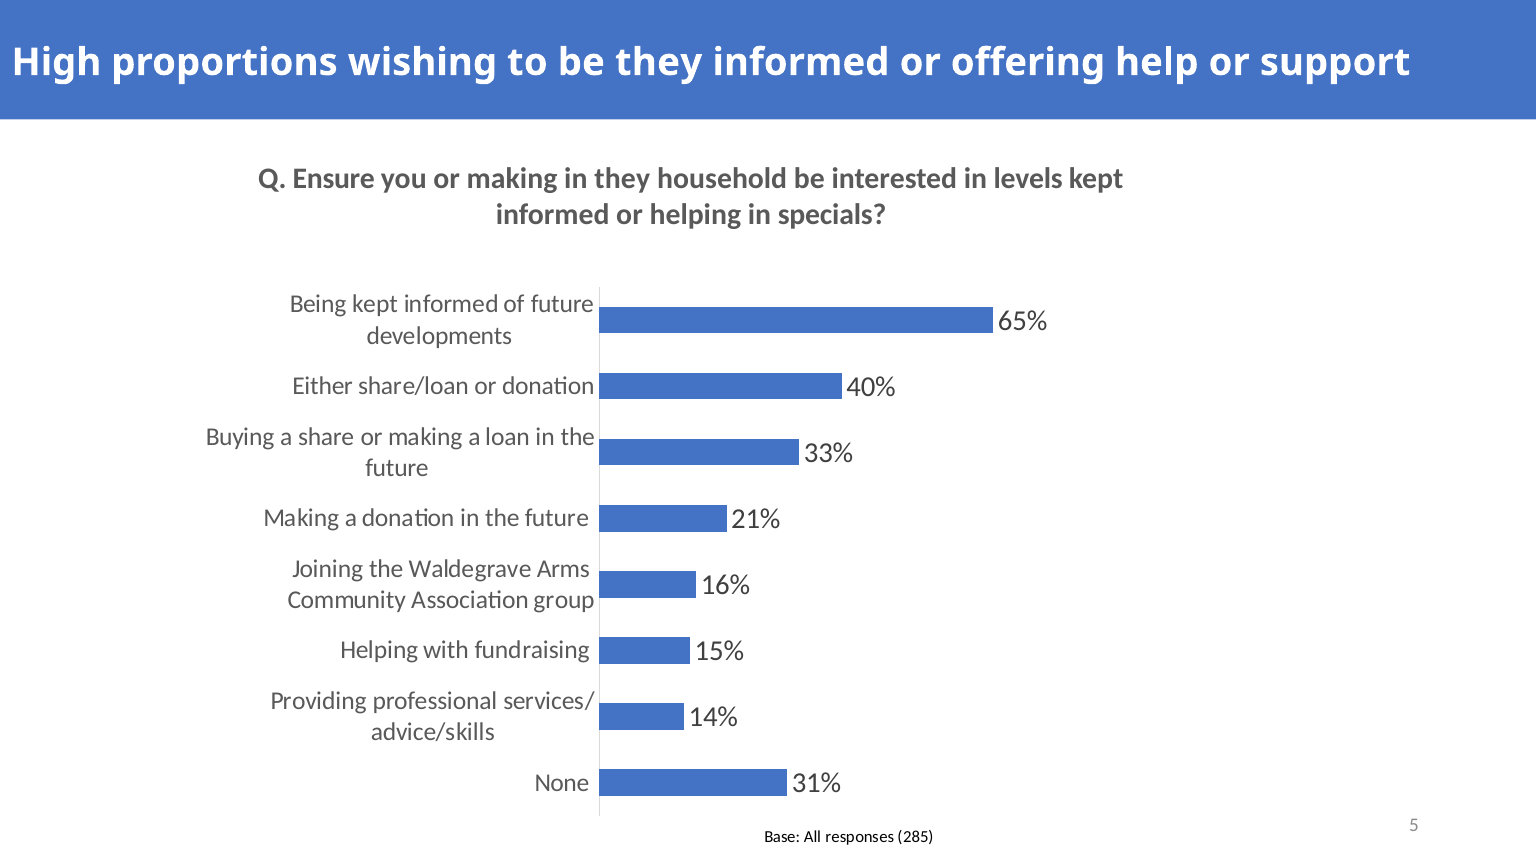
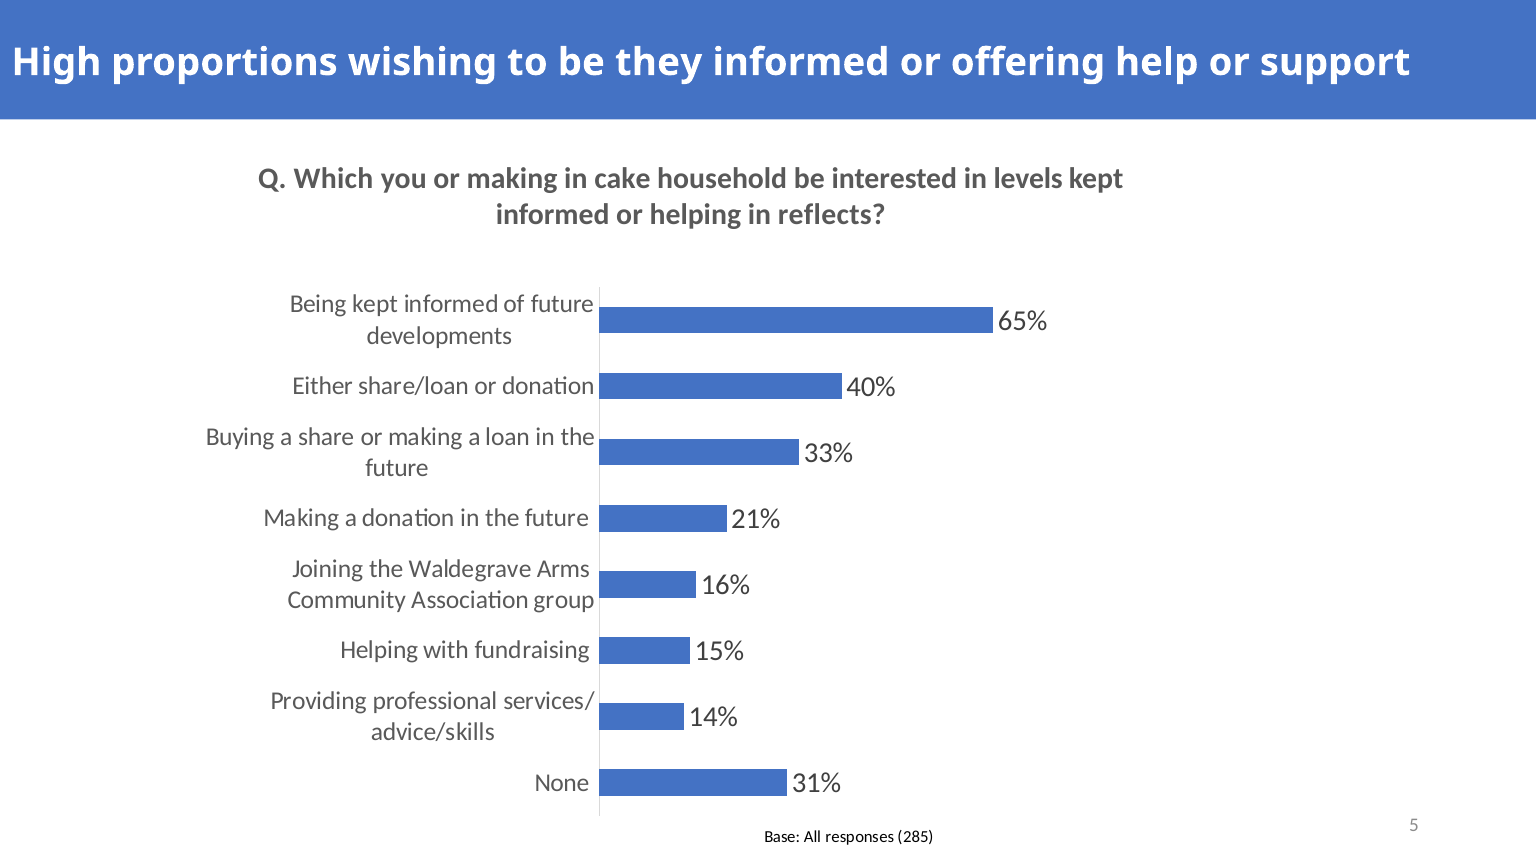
Ensure: Ensure -> Which
in they: they -> cake
specials: specials -> reflects
